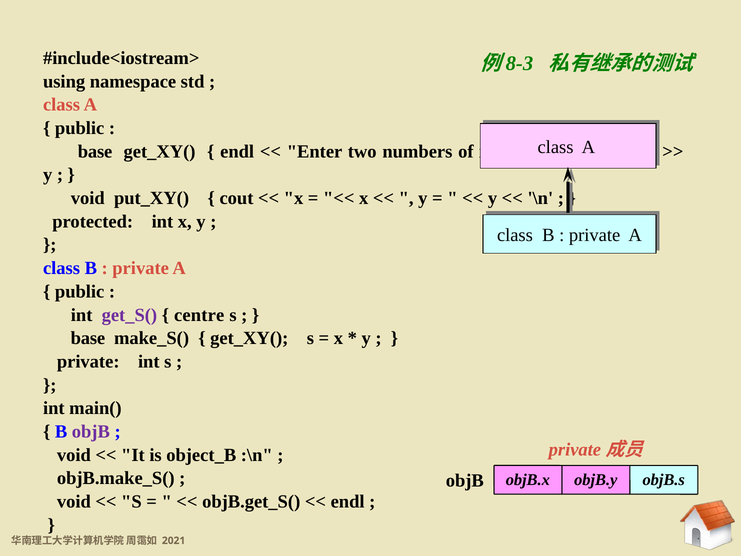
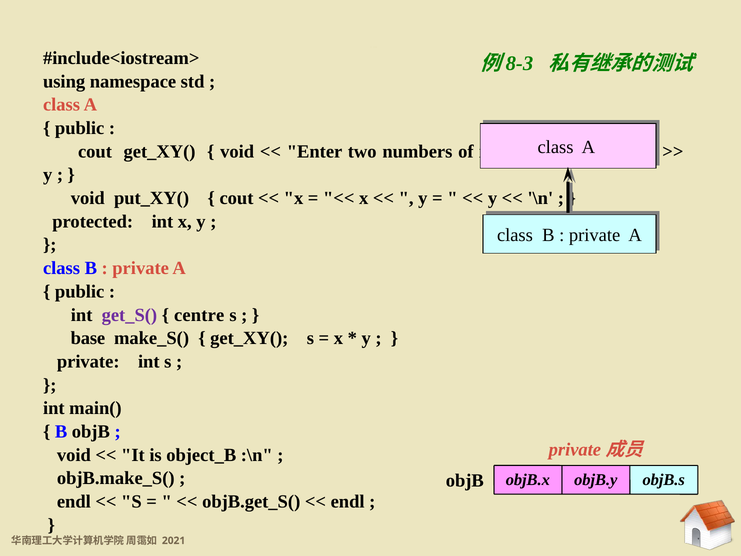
base at (95, 151): base -> cout
endl at (237, 151): endl -> void
objB at (91, 431) colour: purple -> black
void at (74, 501): void -> endl
